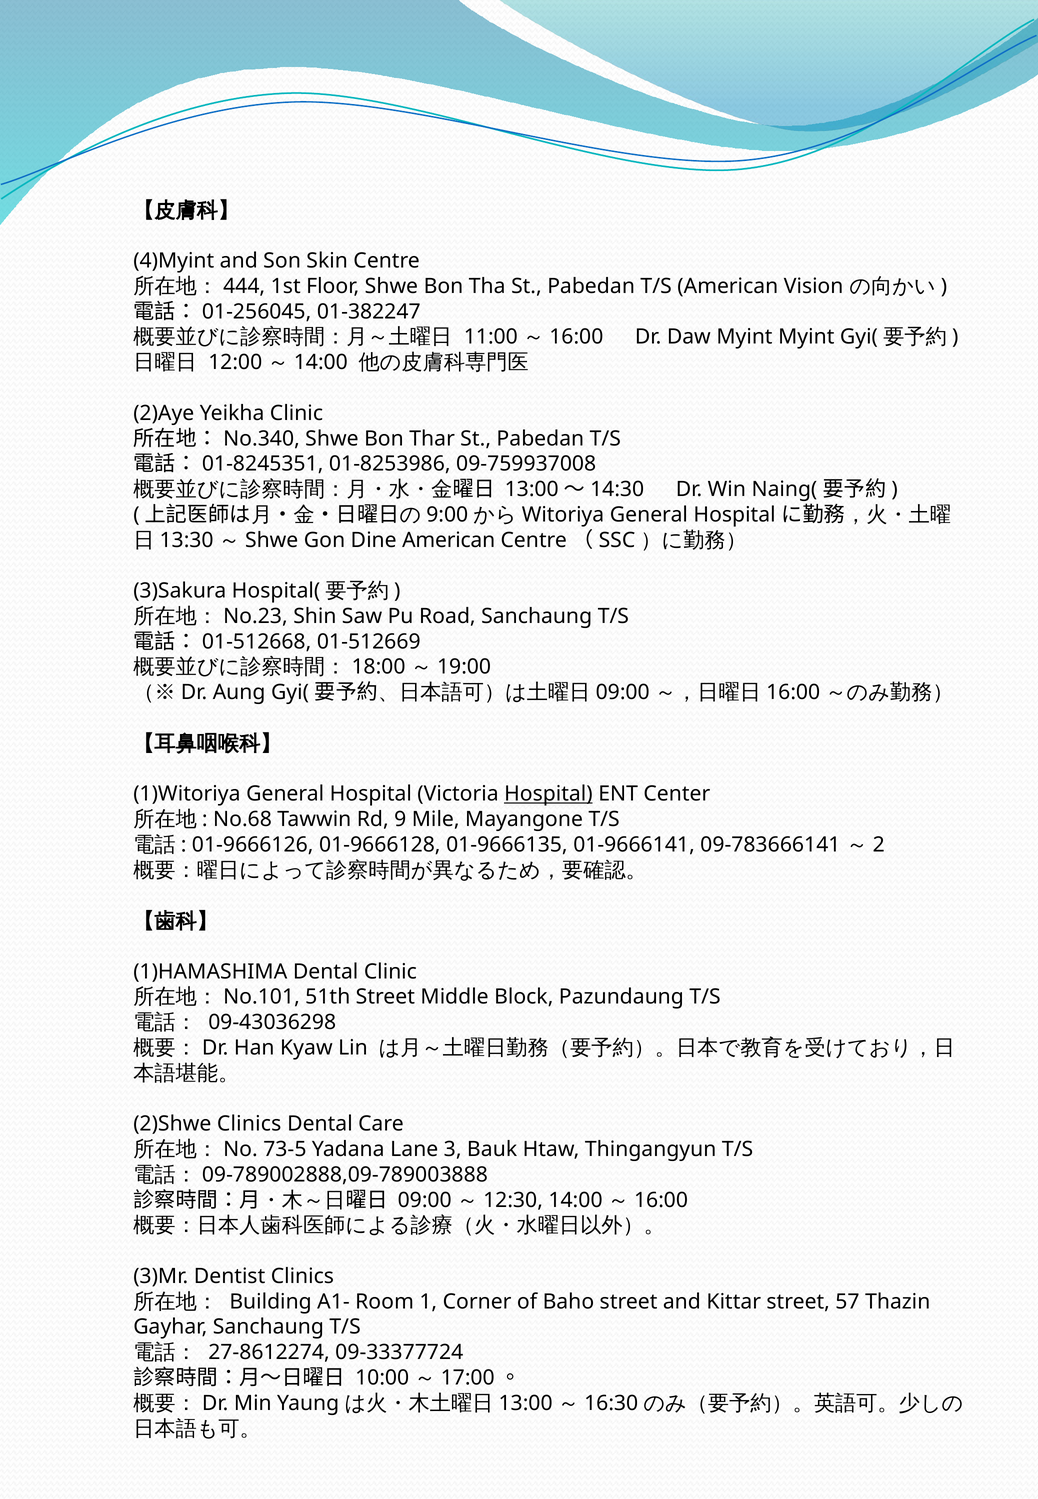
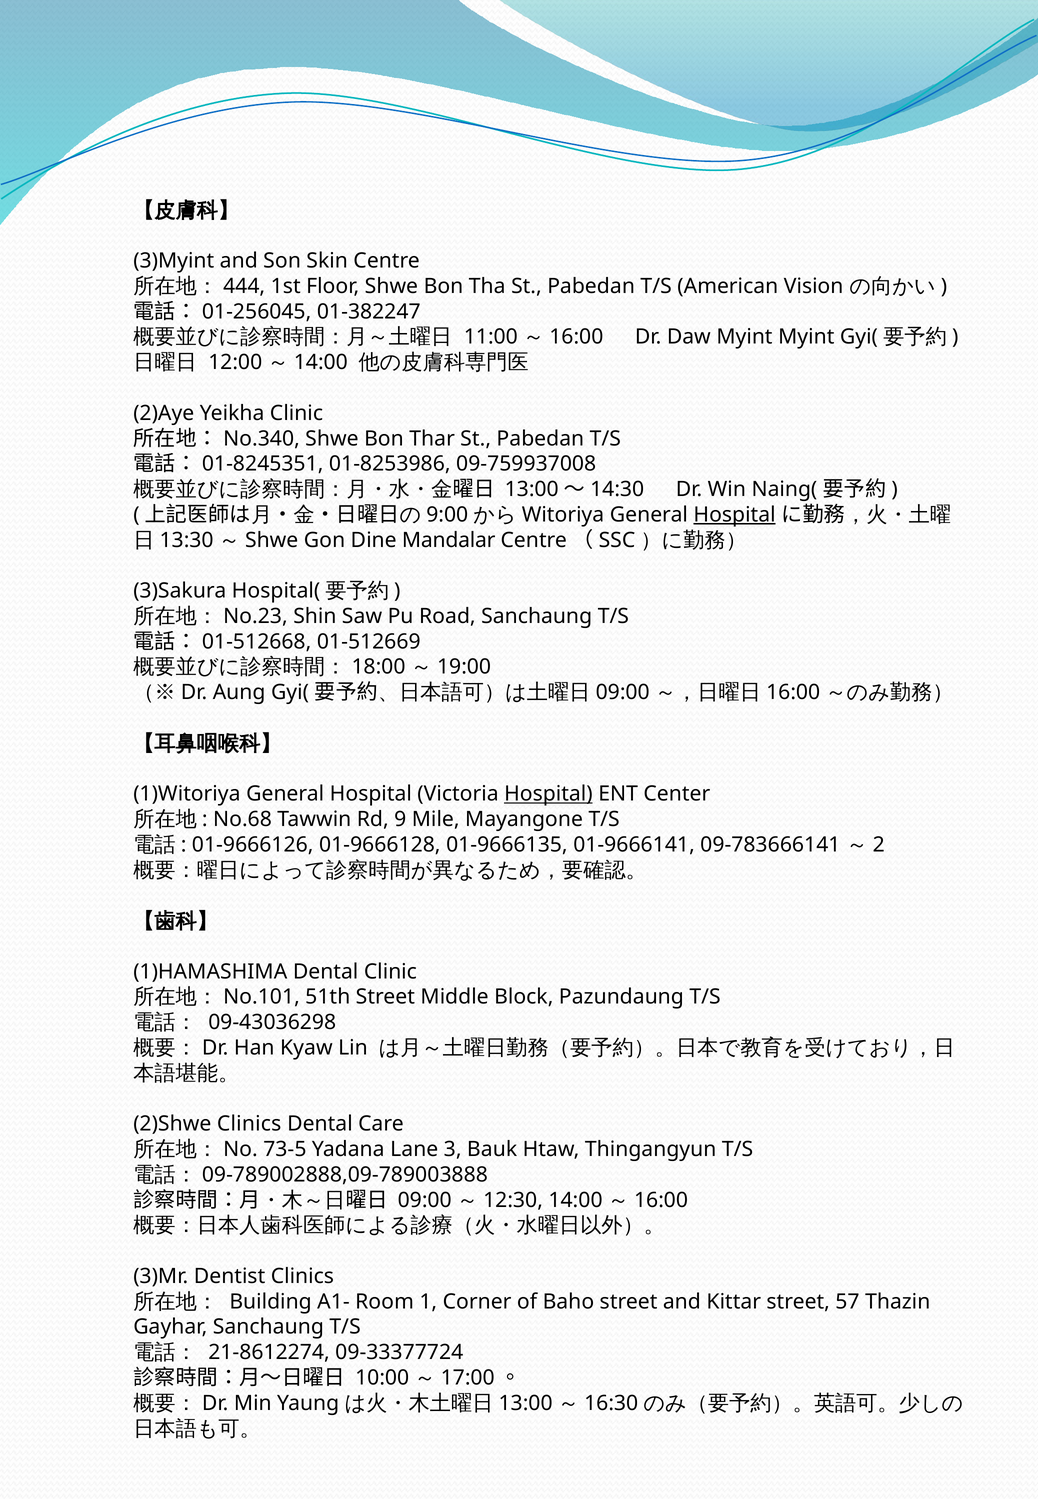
4)Myint: 4)Myint -> 3)Myint
Hospital at (735, 515) underline: none -> present
Dine American: American -> Mandalar
27-8612274: 27-8612274 -> 21-8612274
